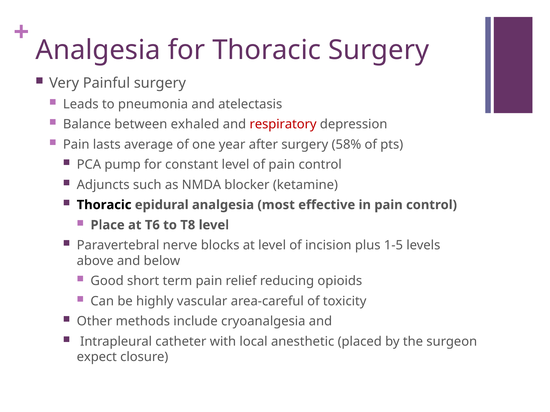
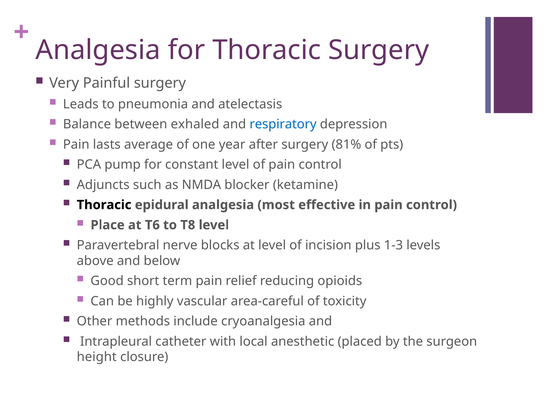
respiratory colour: red -> blue
58%: 58% -> 81%
1-5: 1-5 -> 1-3
expect: expect -> height
